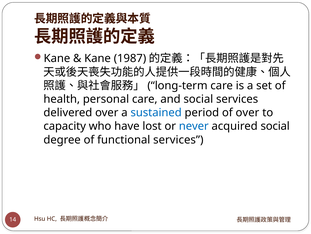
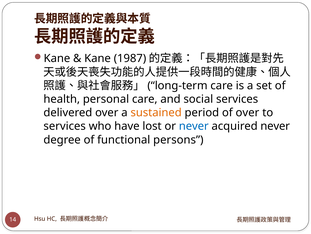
sustained colour: blue -> orange
capacity at (65, 126): capacity -> services
acquired social: social -> never
functional services: services -> persons
